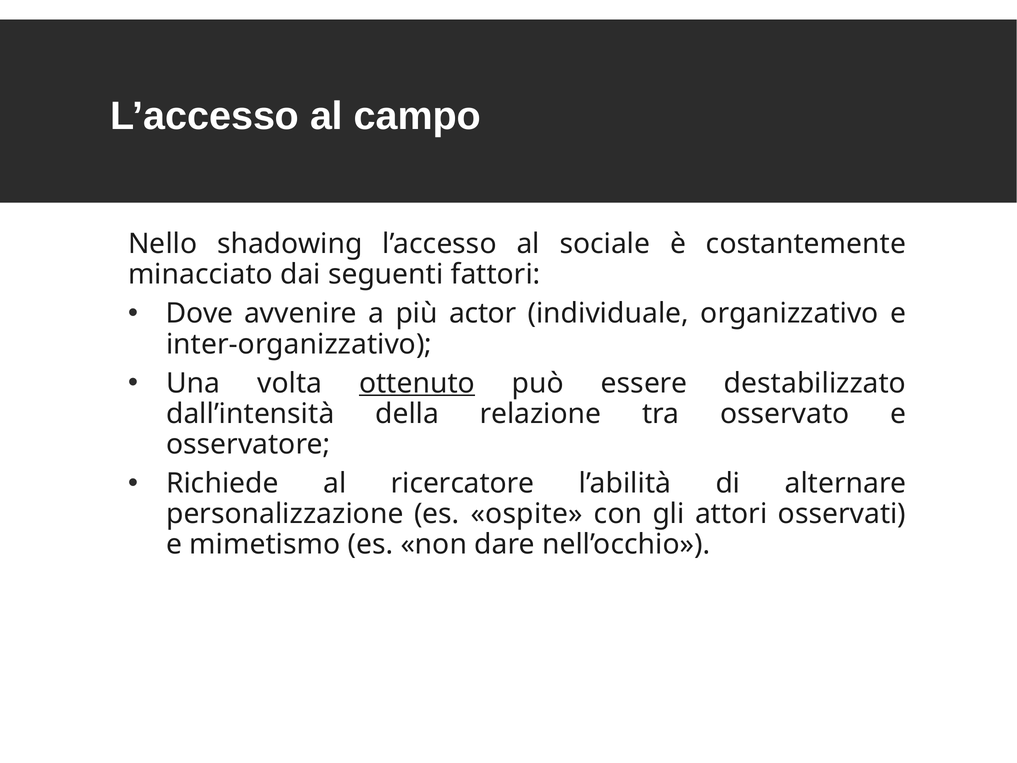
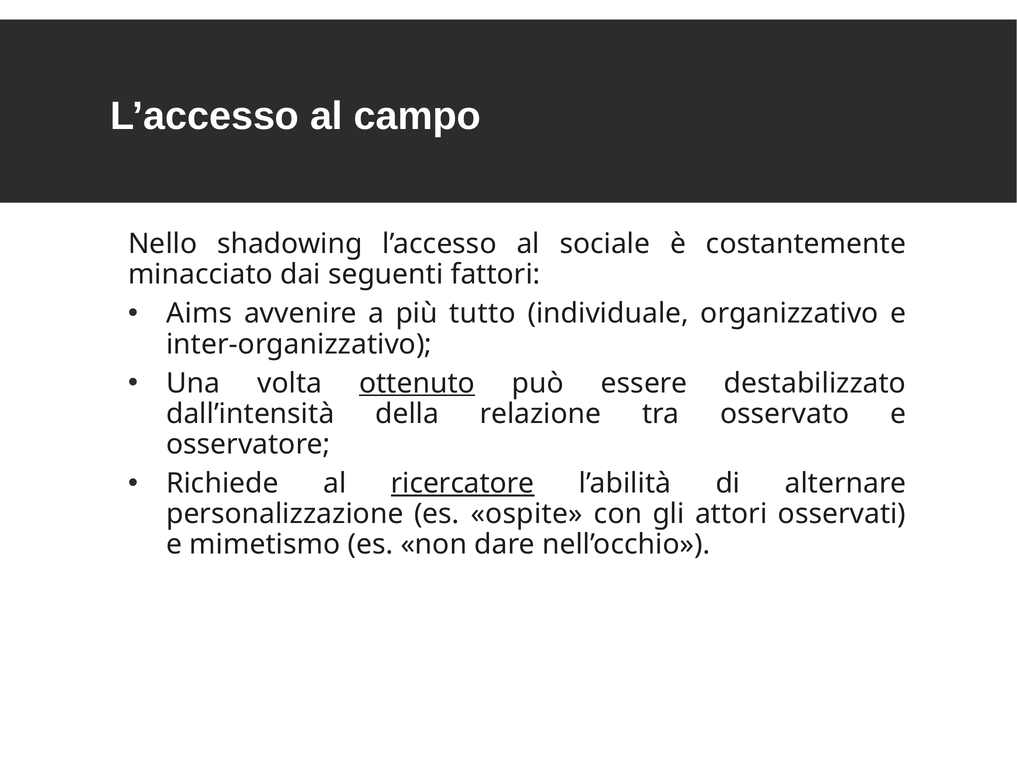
Dove: Dove -> Aims
actor: actor -> tutto
ricercatore underline: none -> present
